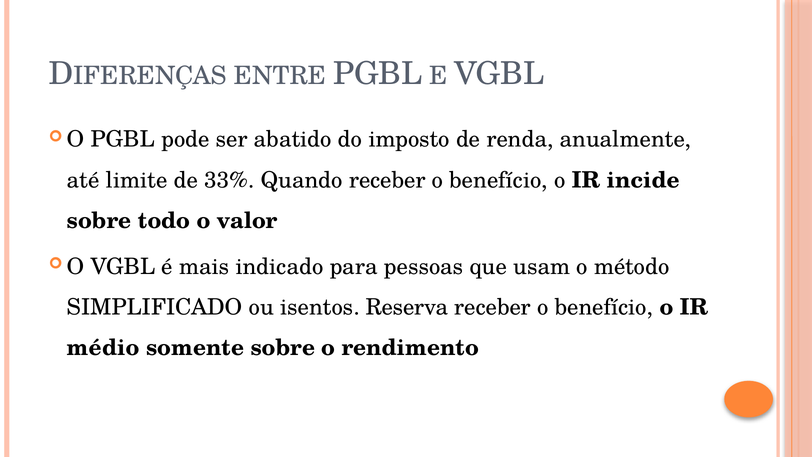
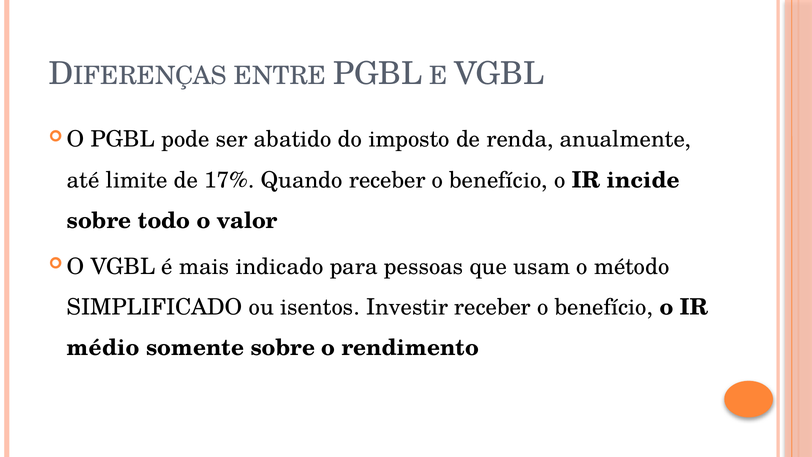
33%: 33% -> 17%
Reserva: Reserva -> Investir
